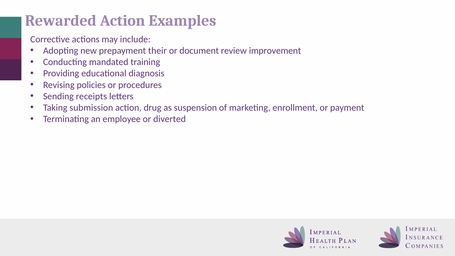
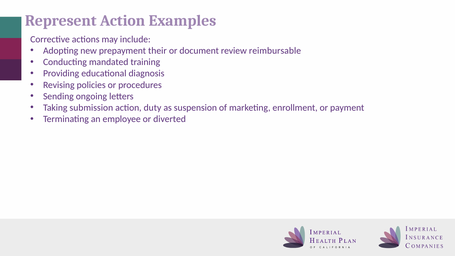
Rewarded: Rewarded -> Represent
improvement: improvement -> reimbursable
receipts: receipts -> ongoing
drug: drug -> duty
